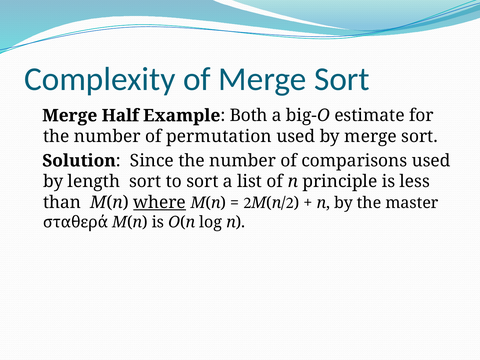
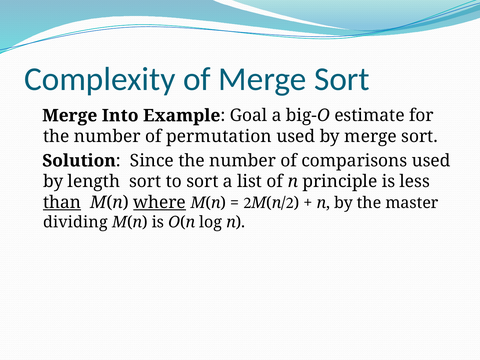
Half: Half -> Into
Both: Both -> Goal
than underline: none -> present
σταθερά: σταθερά -> dividing
